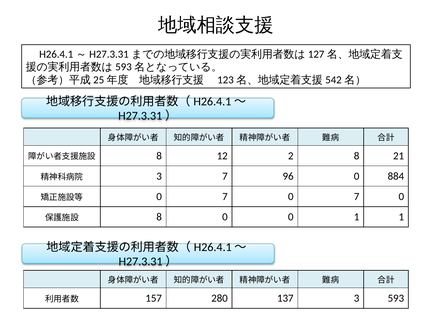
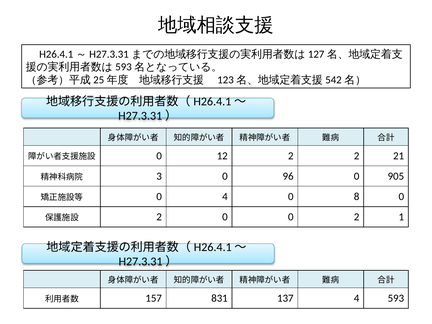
8 at (159, 156): 8 -> 0
2 8: 8 -> 2
3 7: 7 -> 0
884: 884 -> 905
7 at (225, 197): 7 -> 4
7 at (357, 197): 7 -> 8
8 at (159, 217): 8 -> 2
0 1: 1 -> 2
280: 280 -> 831
137 3: 3 -> 4
